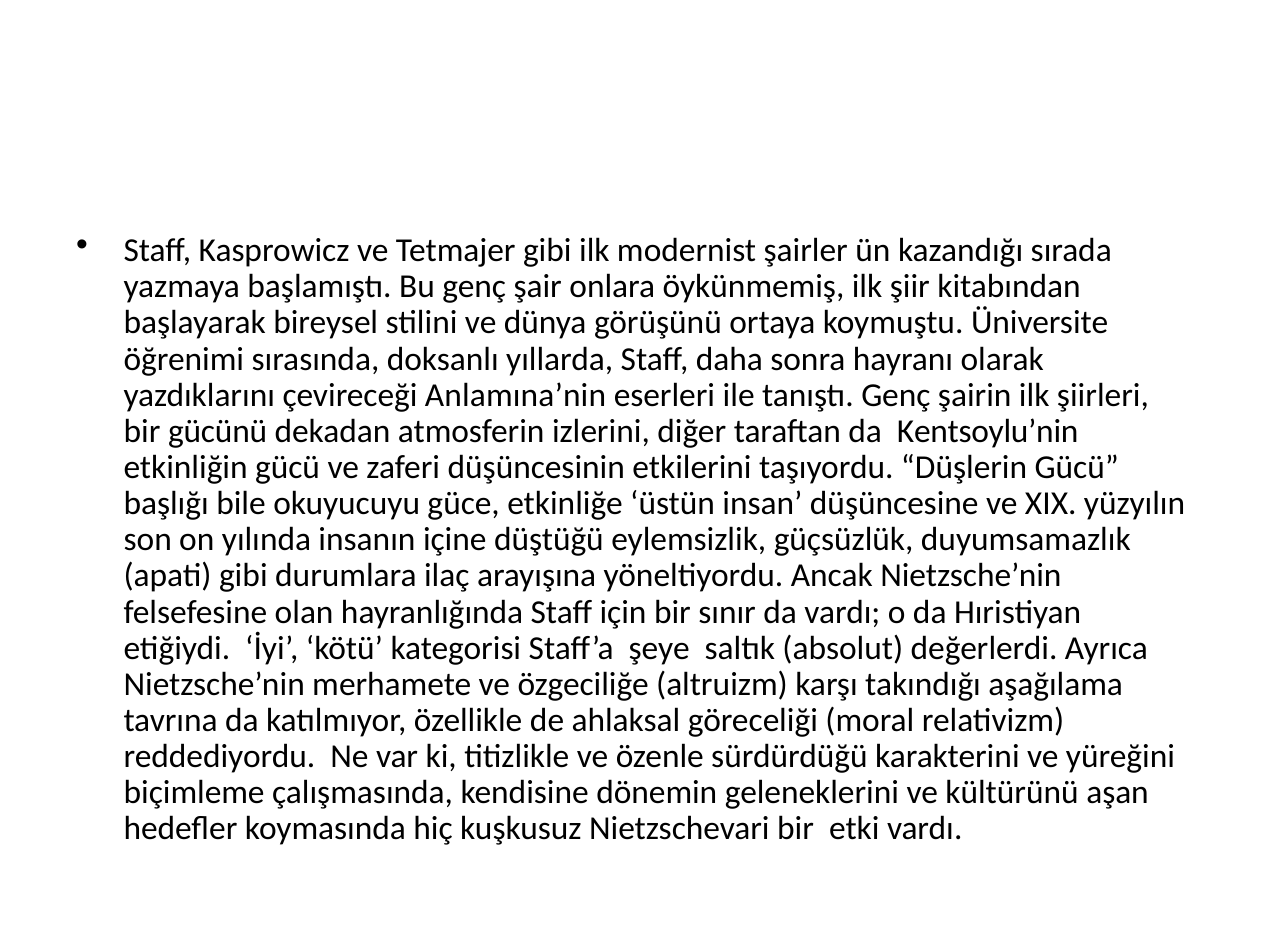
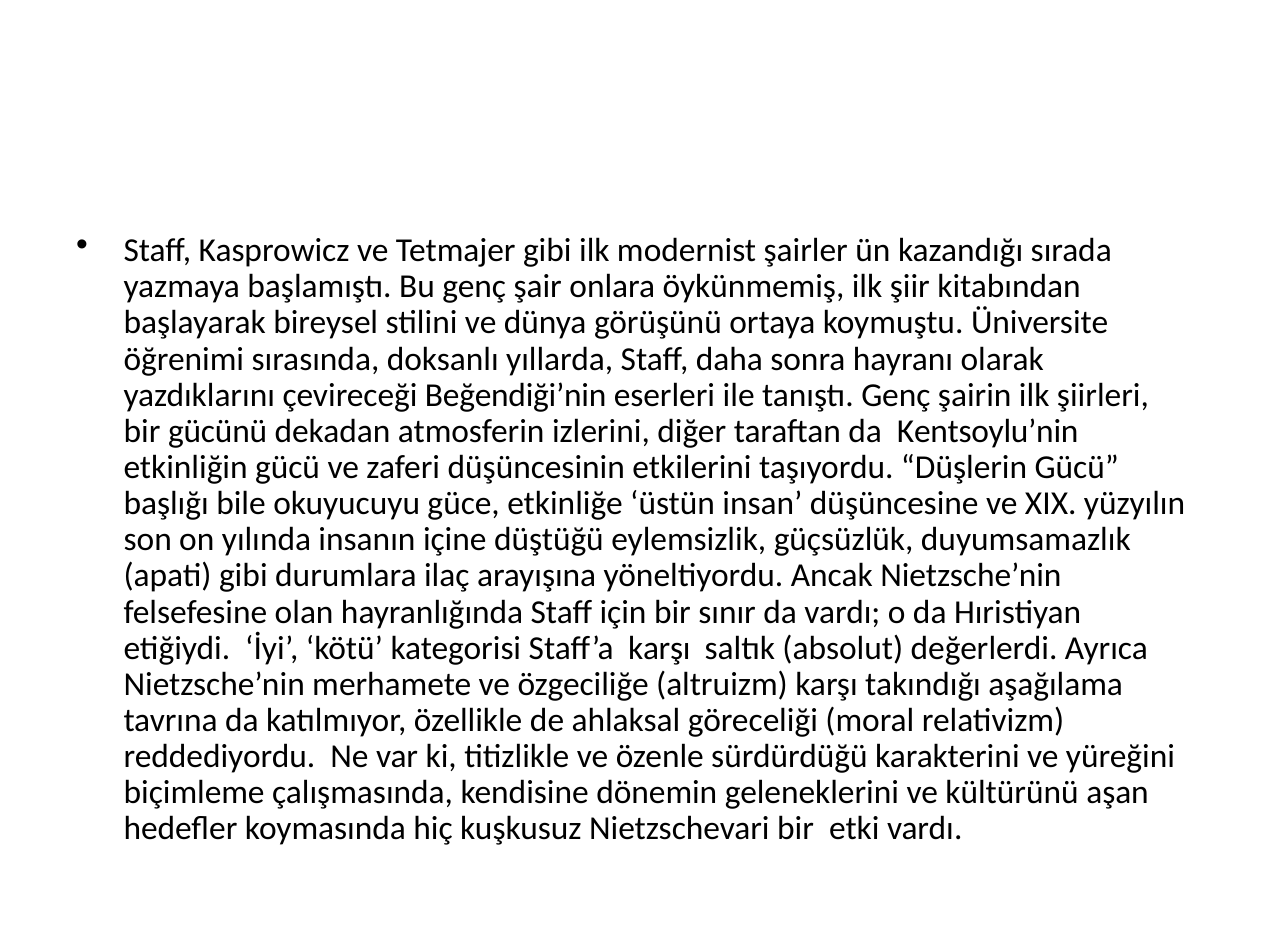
Anlamına’nin: Anlamına’nin -> Beğendiği’nin
Staff’a şeye: şeye -> karşı
